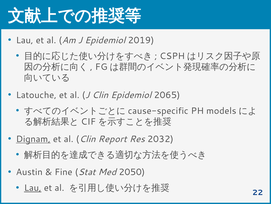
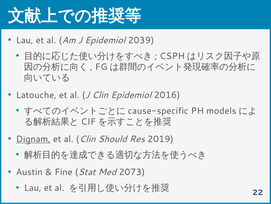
2019: 2019 -> 2039
2065: 2065 -> 2016
Report: Report -> Should
2032: 2032 -> 2019
2050: 2050 -> 2073
Lau at (33, 187) underline: present -> none
